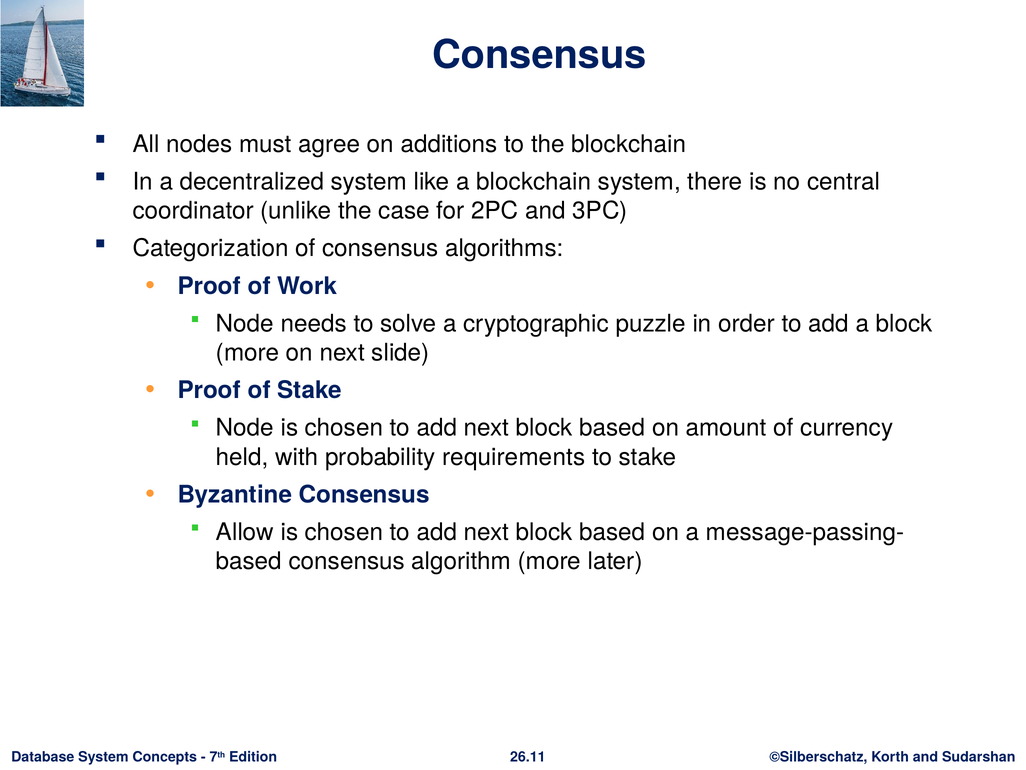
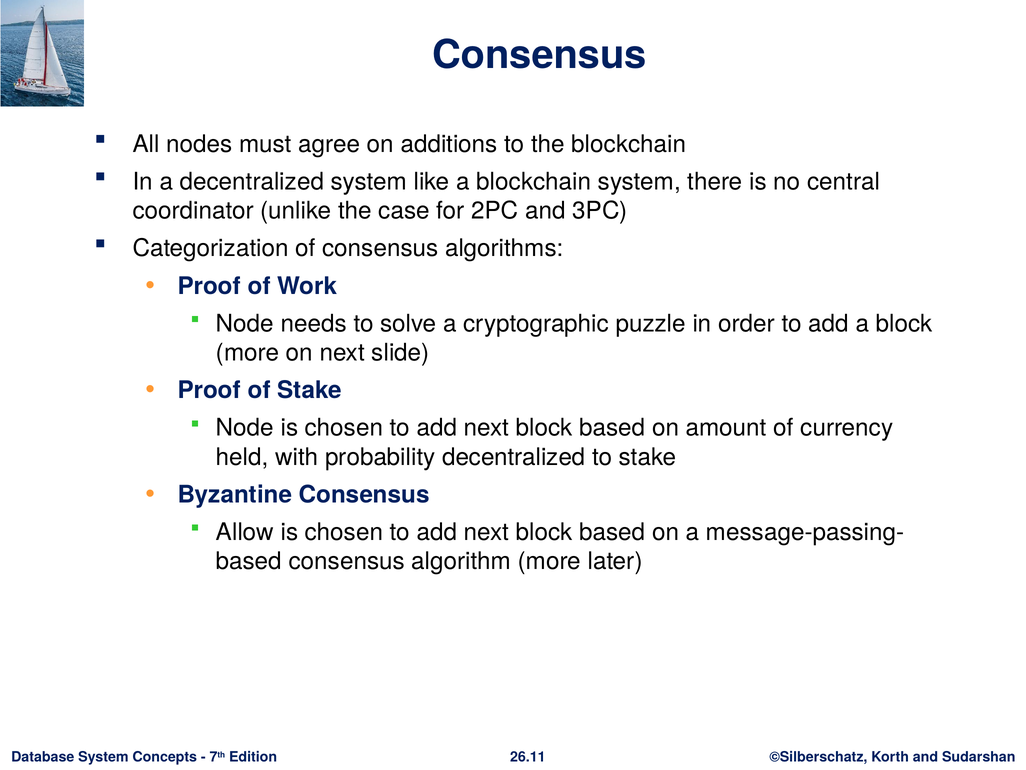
probability requirements: requirements -> decentralized
